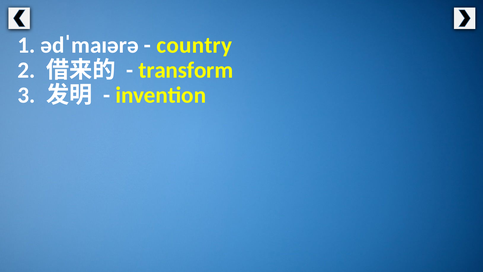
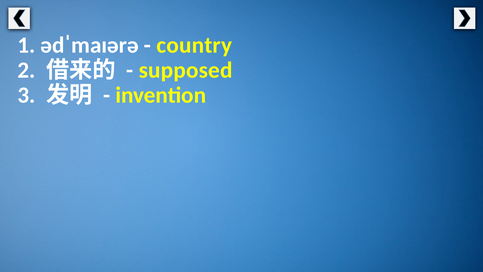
transform: transform -> supposed
